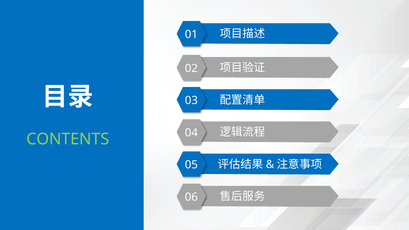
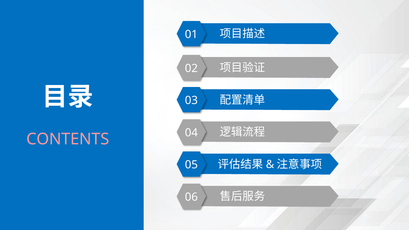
CONTENTS colour: light green -> pink
